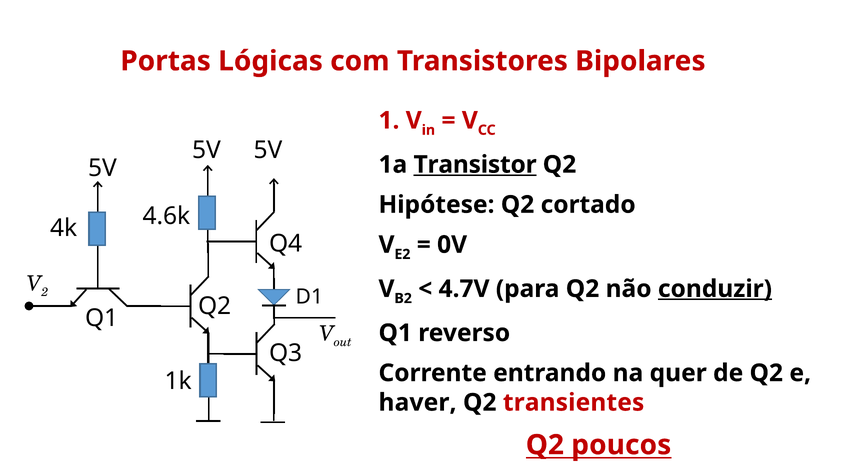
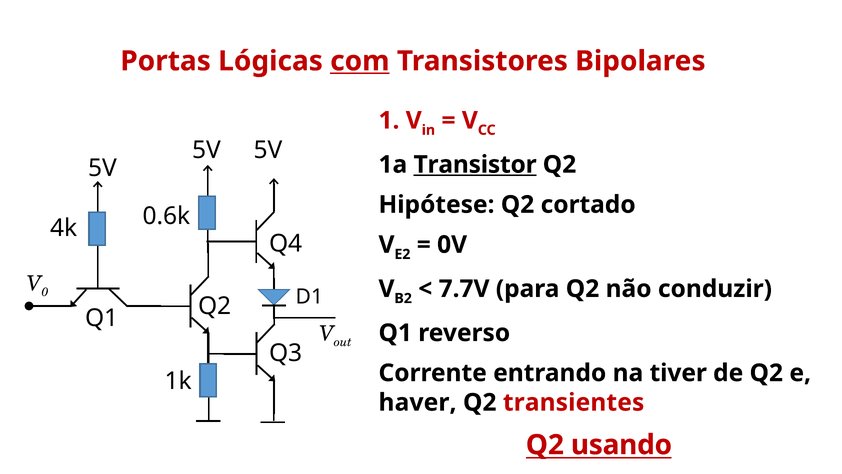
com underline: none -> present
4.6k: 4.6k -> 0.6k
2: 2 -> 0
4.7V: 4.7V -> 7.7V
conduzir underline: present -> none
quer: quer -> tiver
poucos: poucos -> usando
